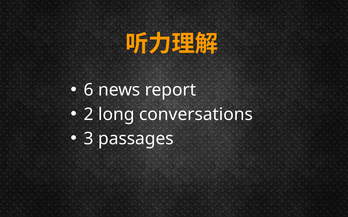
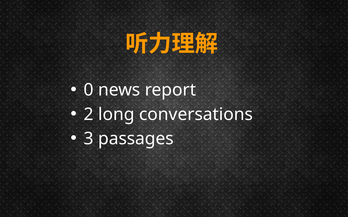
6: 6 -> 0
